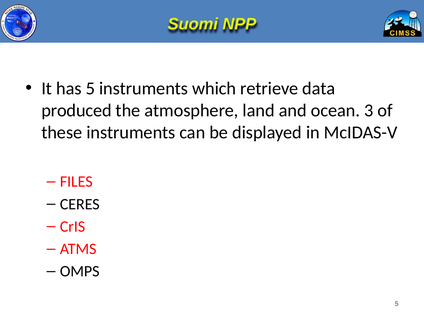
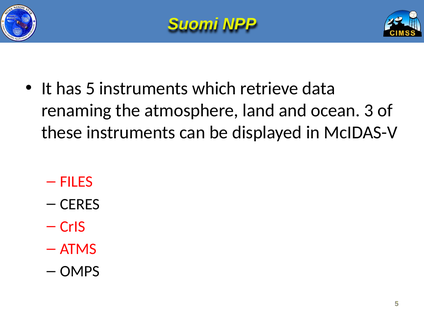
produced: produced -> renaming
